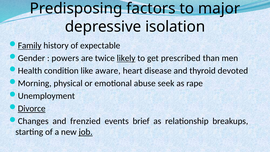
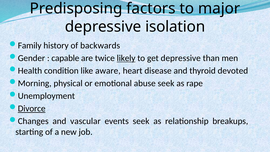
Family underline: present -> none
expectable: expectable -> backwards
powers: powers -> capable
get prescribed: prescribed -> depressive
frenzied: frenzied -> vascular
events brief: brief -> seek
job underline: present -> none
